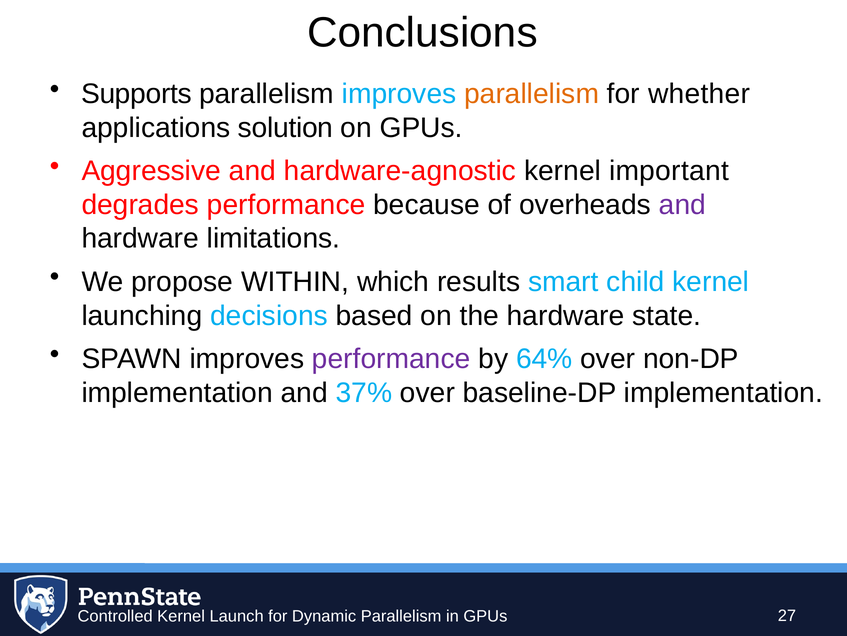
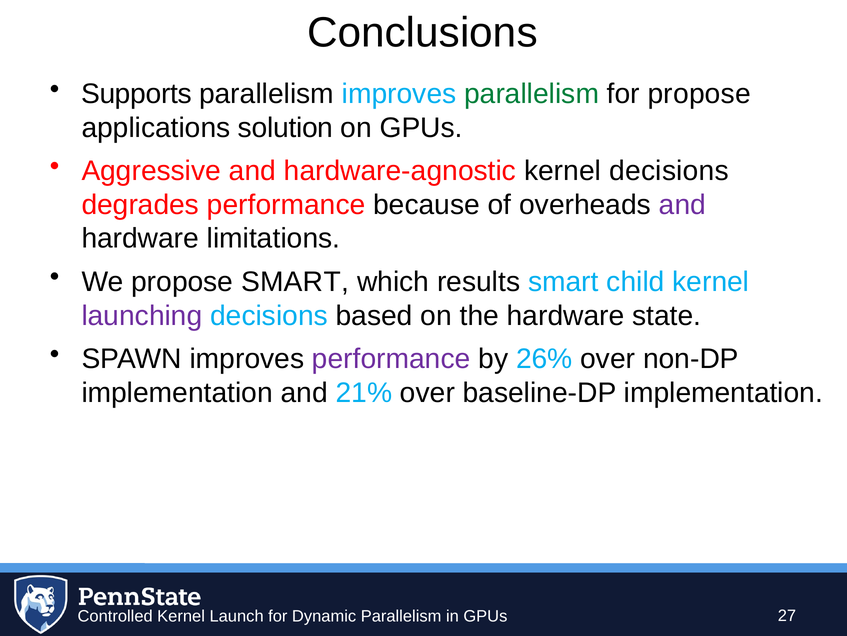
parallelism at (532, 94) colour: orange -> green
for whether: whether -> propose
kernel important: important -> decisions
propose WITHIN: WITHIN -> SMART
launching colour: black -> purple
64%: 64% -> 26%
37%: 37% -> 21%
